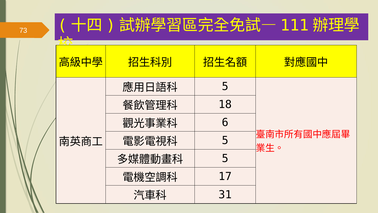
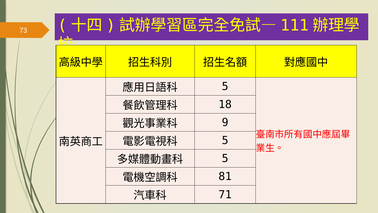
6: 6 -> 9
17: 17 -> 81
31: 31 -> 71
